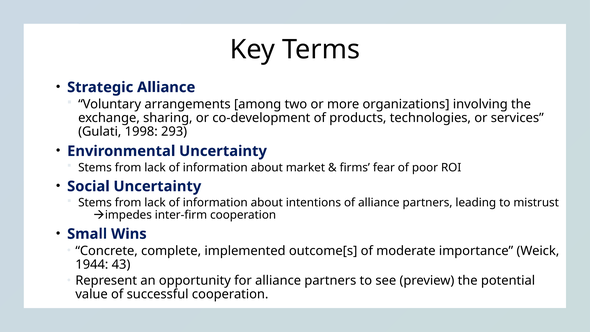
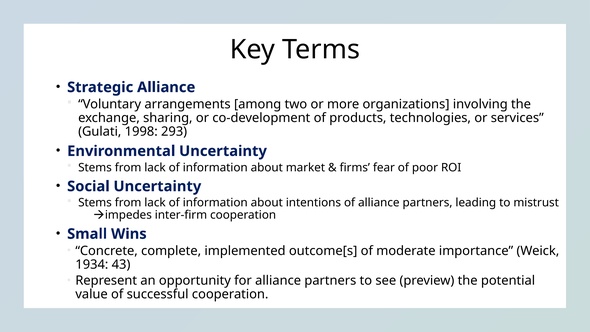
1944: 1944 -> 1934
